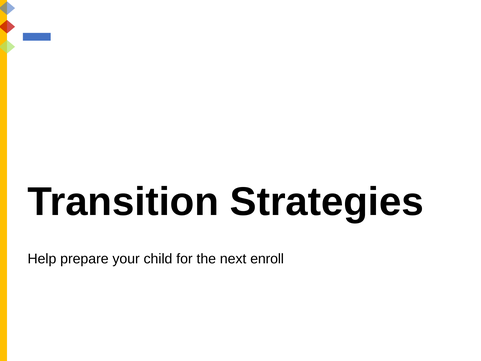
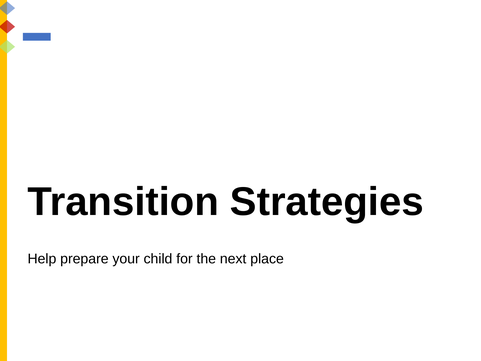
enroll: enroll -> place
